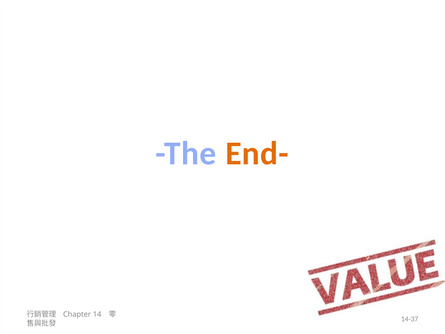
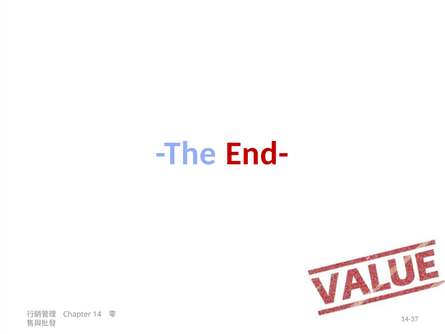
End- colour: orange -> red
